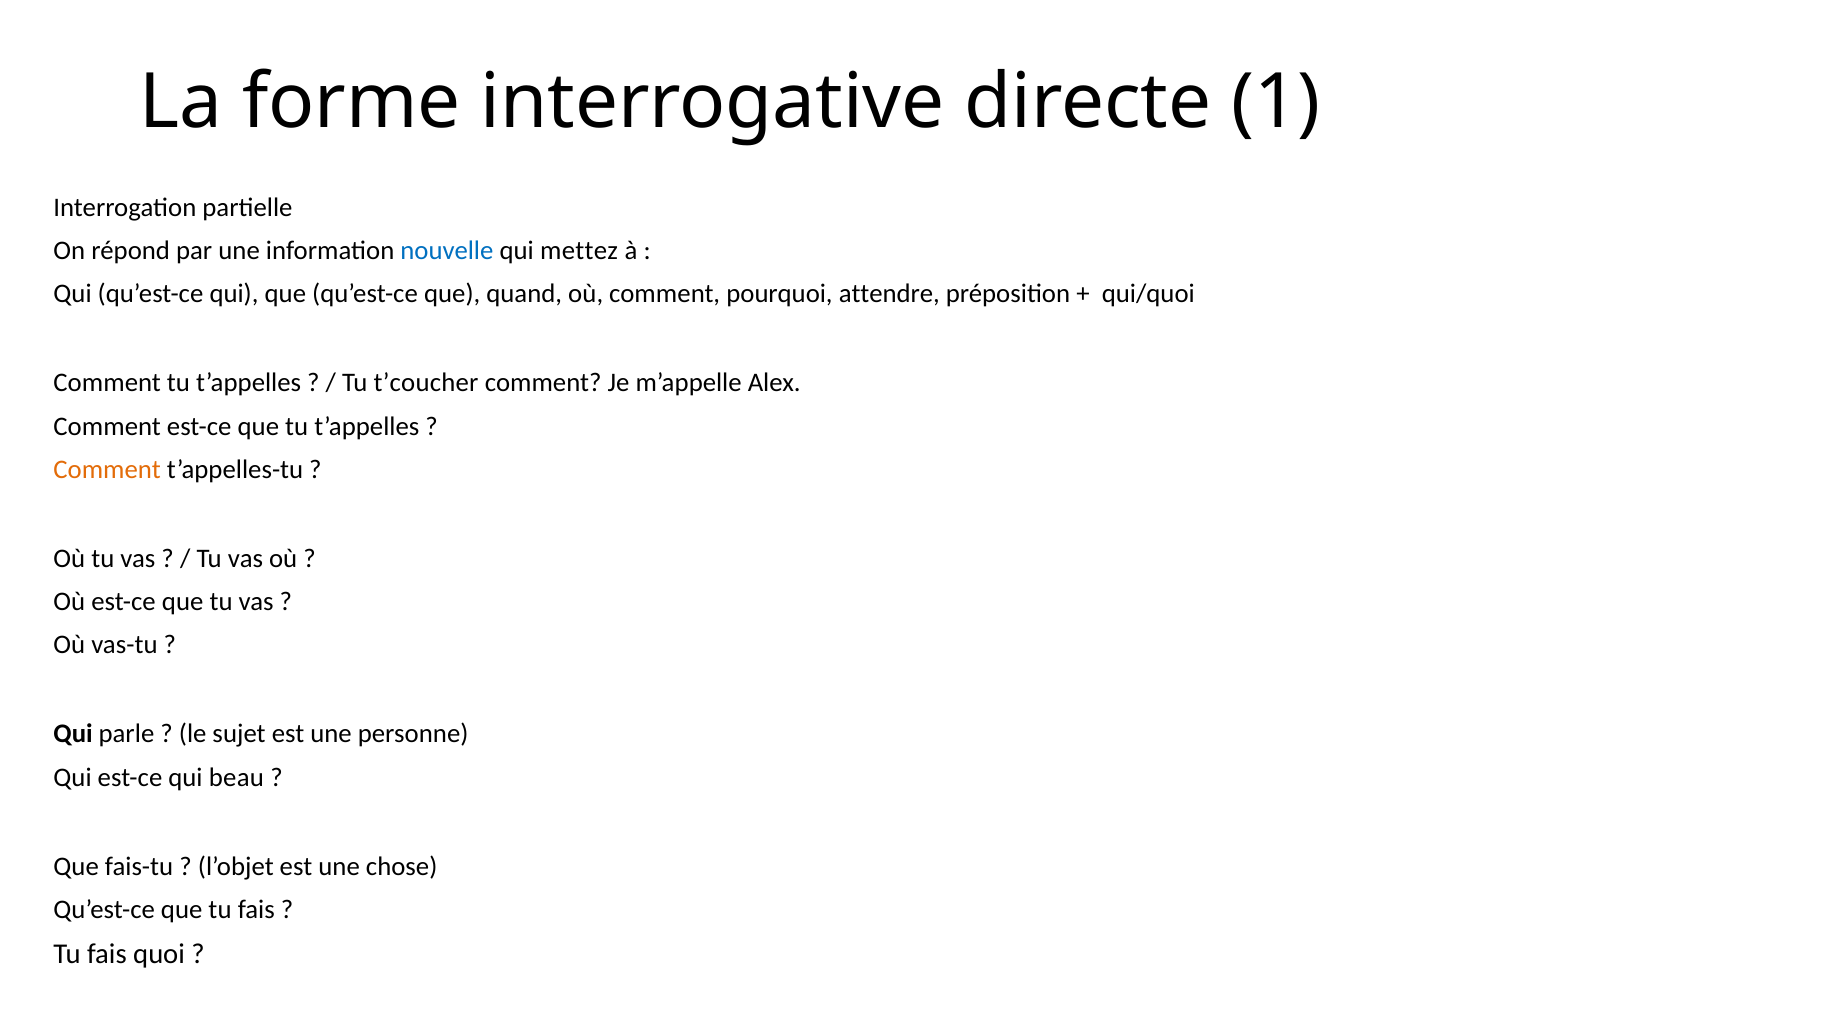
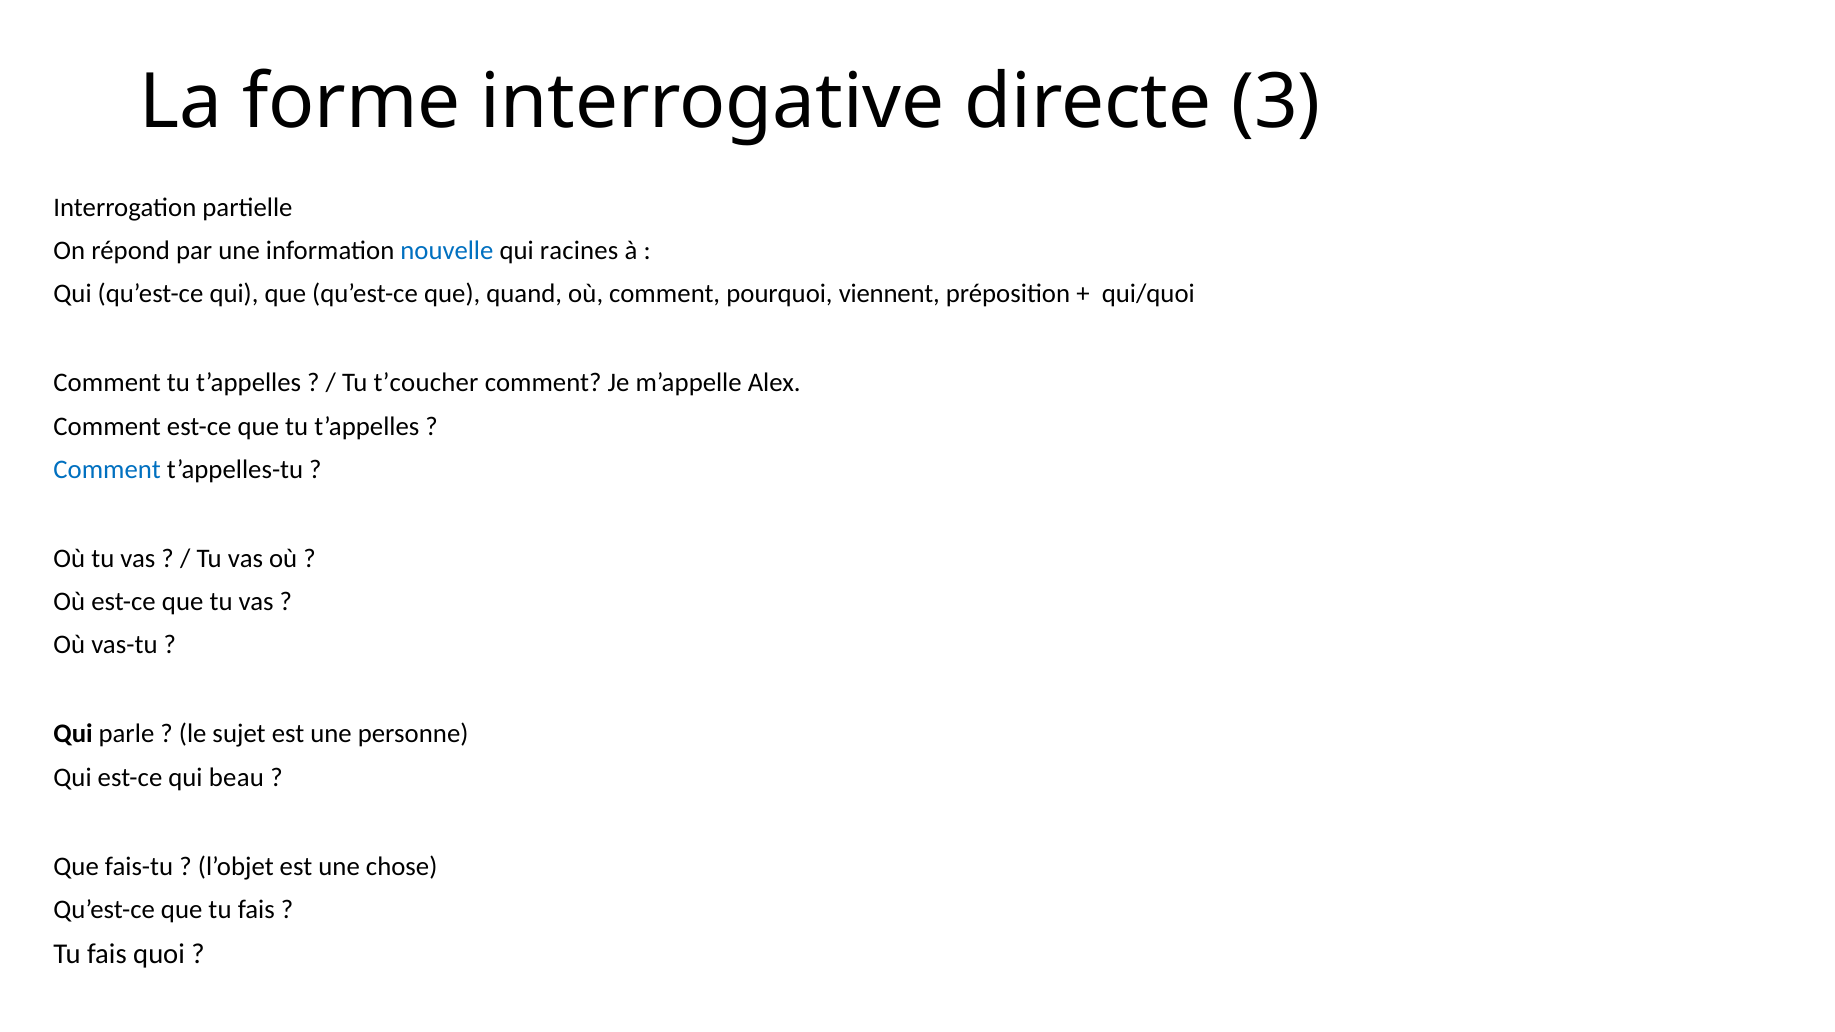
1: 1 -> 3
mettez: mettez -> racines
attendre: attendre -> viennent
Comment at (107, 469) colour: orange -> blue
